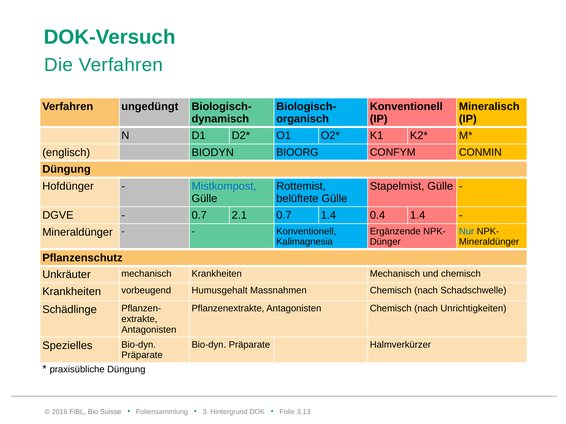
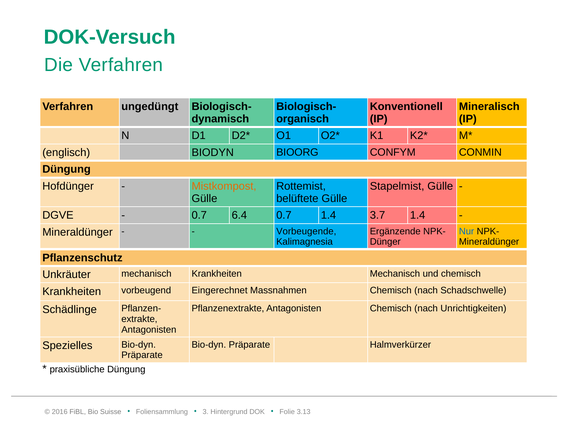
Mistkompost colour: blue -> orange
2.1: 2.1 -> 6.4
0.4: 0.4 -> 3.7
Konventionell at (306, 232): Konventionell -> Vorbeugende
Humusgehalt: Humusgehalt -> Eingerechnet
